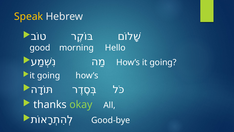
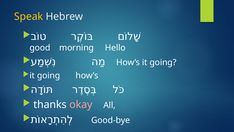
okay colour: light green -> pink
